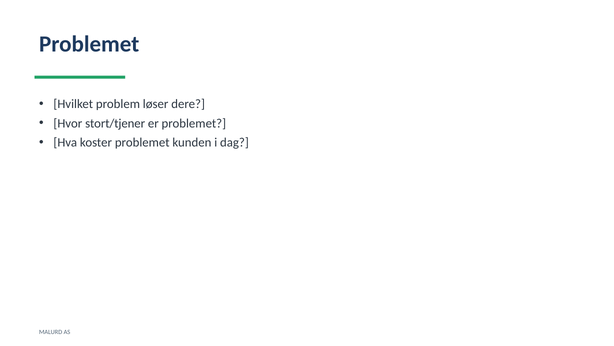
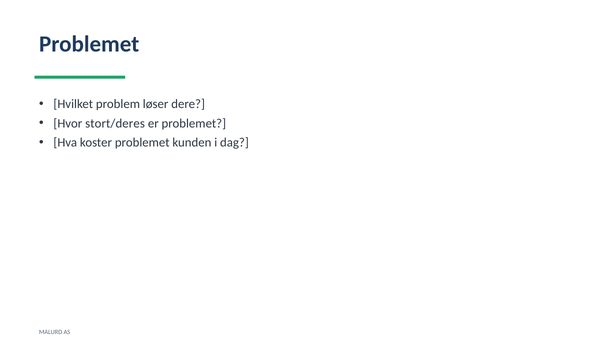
stort/tjener: stort/tjener -> stort/deres
